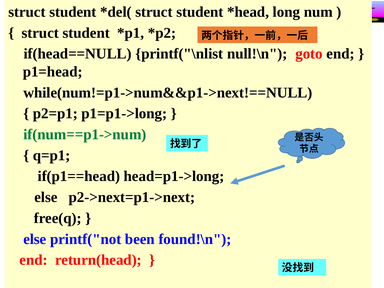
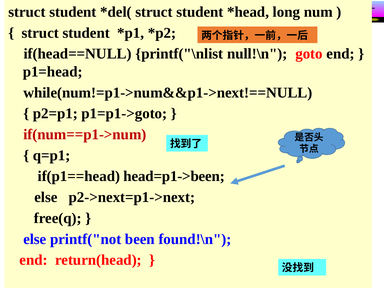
p1=p1->long: p1=p1->long -> p1=p1->goto
if(num==p1->num colour: green -> red
head=p1->long: head=p1->long -> head=p1->been
